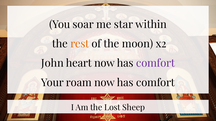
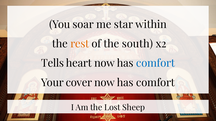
moon: moon -> south
John: John -> Tells
comfort at (155, 64) colour: purple -> blue
roam: roam -> cover
